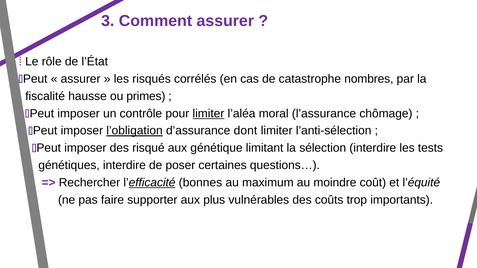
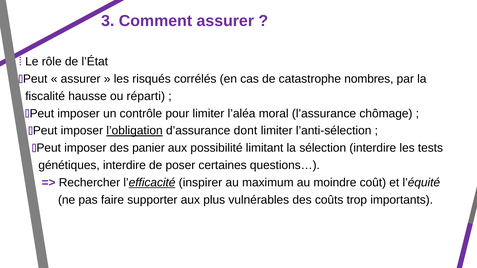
primes: primes -> réparti
limiter at (208, 114) underline: present -> none
risqué: risqué -> panier
génétique: génétique -> possibilité
bonnes: bonnes -> inspirer
